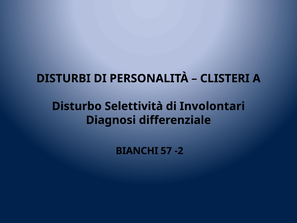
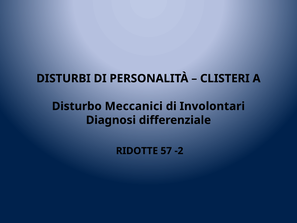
Selettività: Selettività -> Meccanici
BIANCHI: BIANCHI -> RIDOTTE
